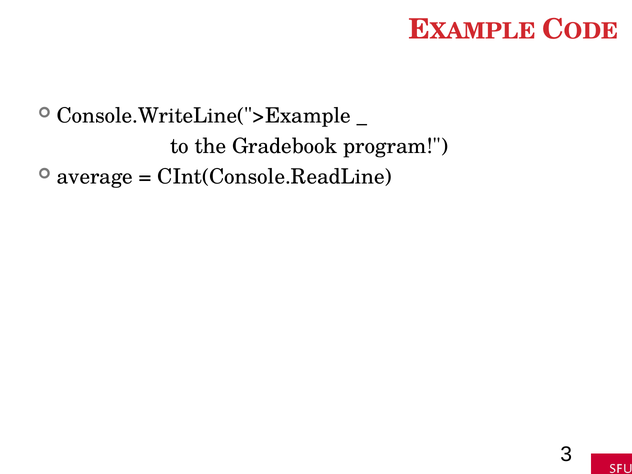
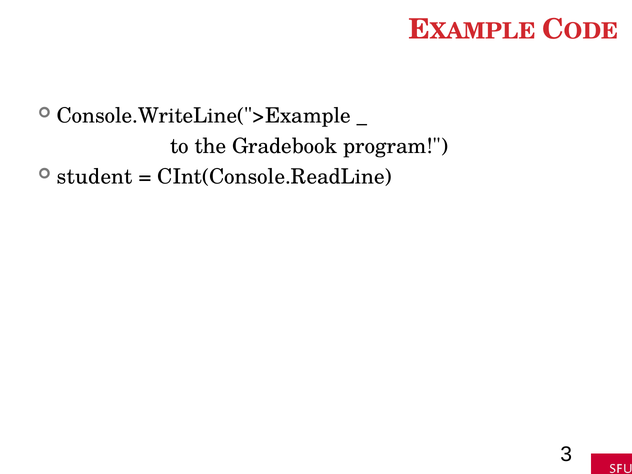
average: average -> student
